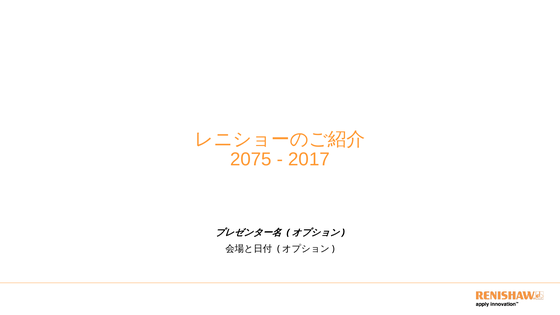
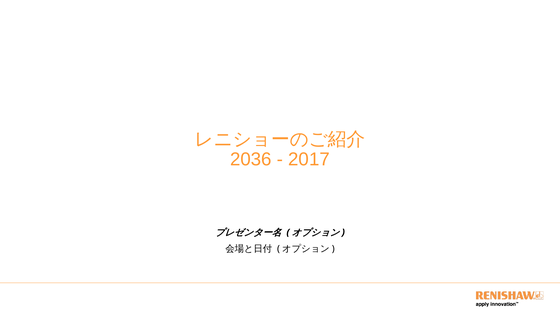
2075: 2075 -> 2036
